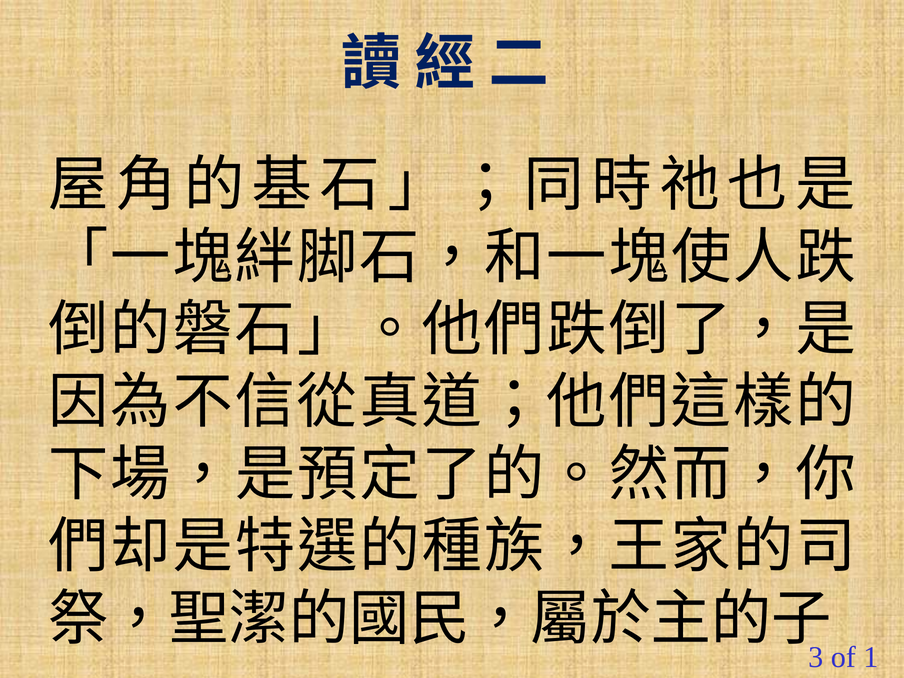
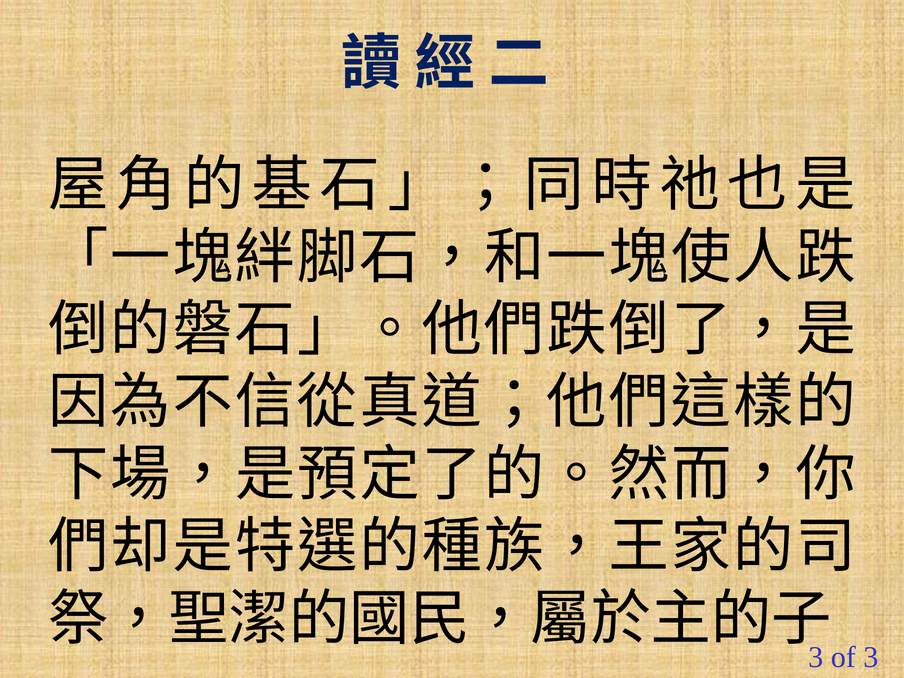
of 1: 1 -> 3
